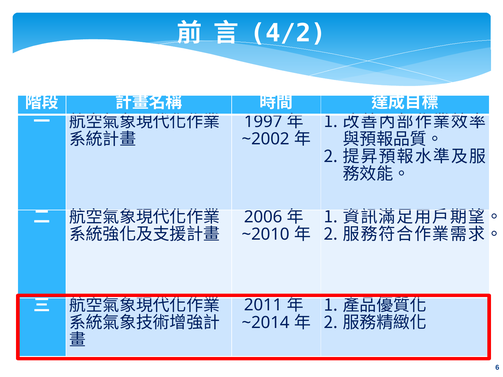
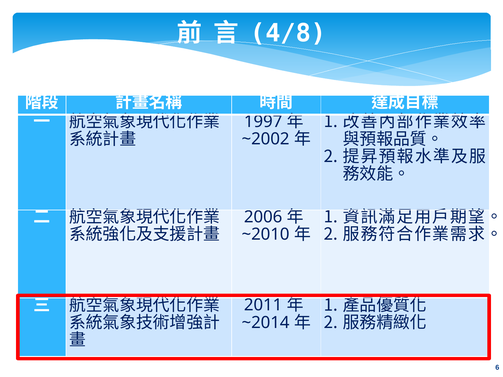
4/2: 4/2 -> 4/8
